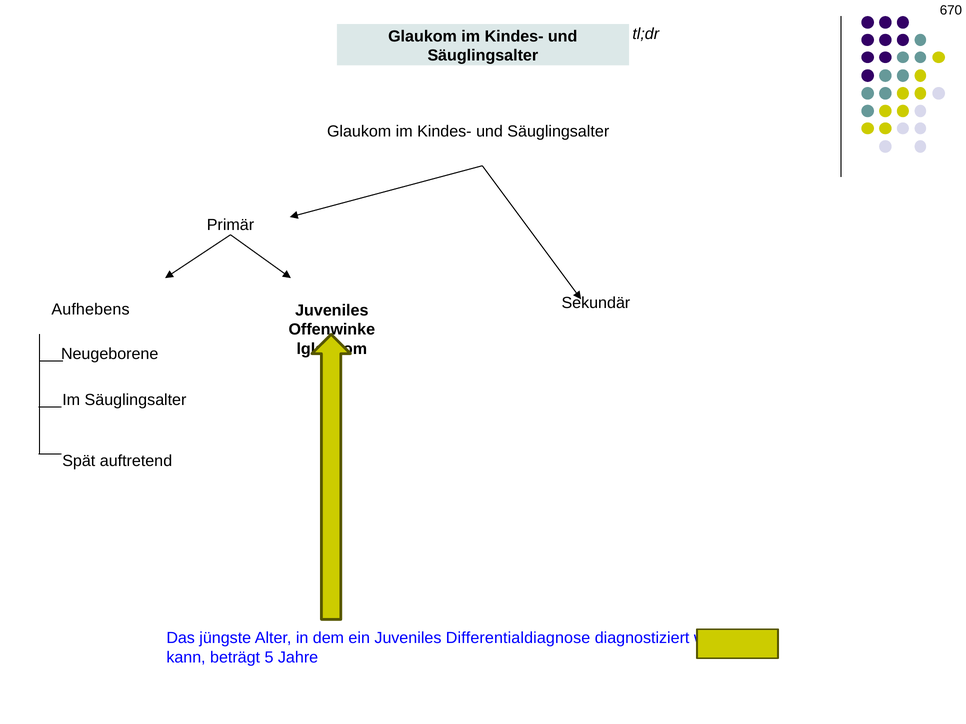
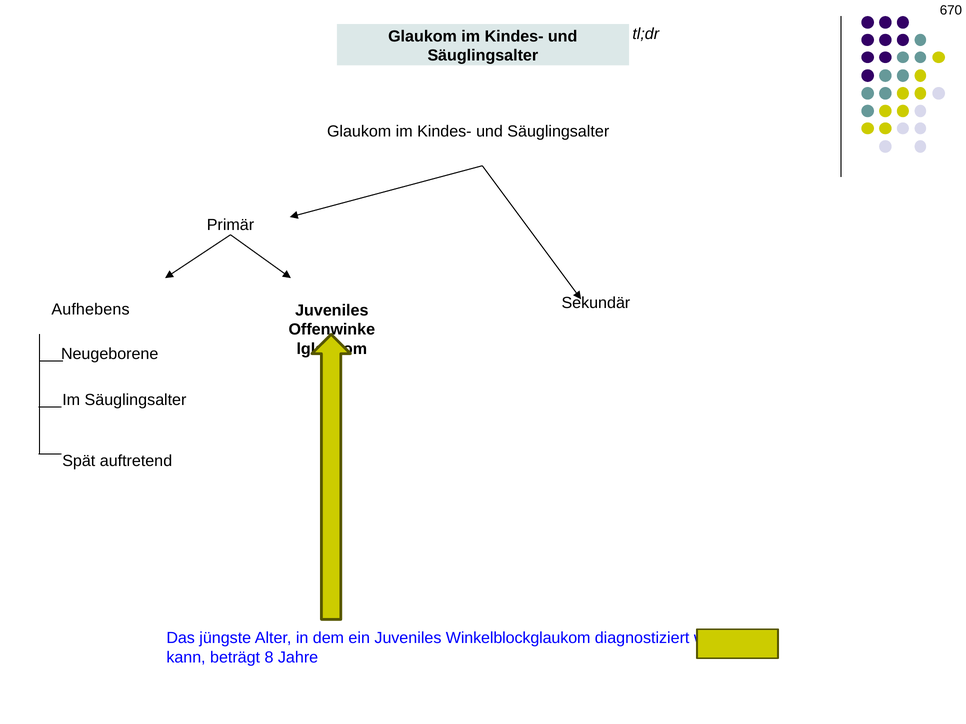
Differentialdiagnose: Differentialdiagnose -> Winkelblockglaukom
5: 5 -> 8
